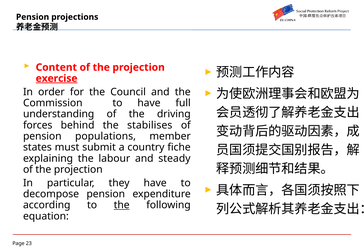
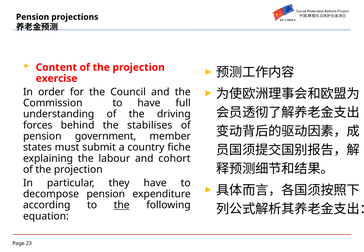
exercise underline: present -> none
populations: populations -> government
steady: steady -> cohort
